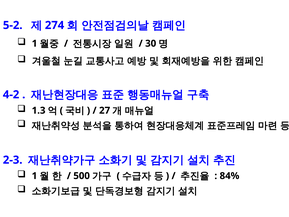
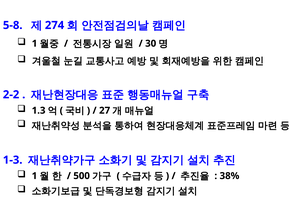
5-2: 5-2 -> 5-8
4-2: 4-2 -> 2-2
2-3: 2-3 -> 1-3
84%: 84% -> 38%
